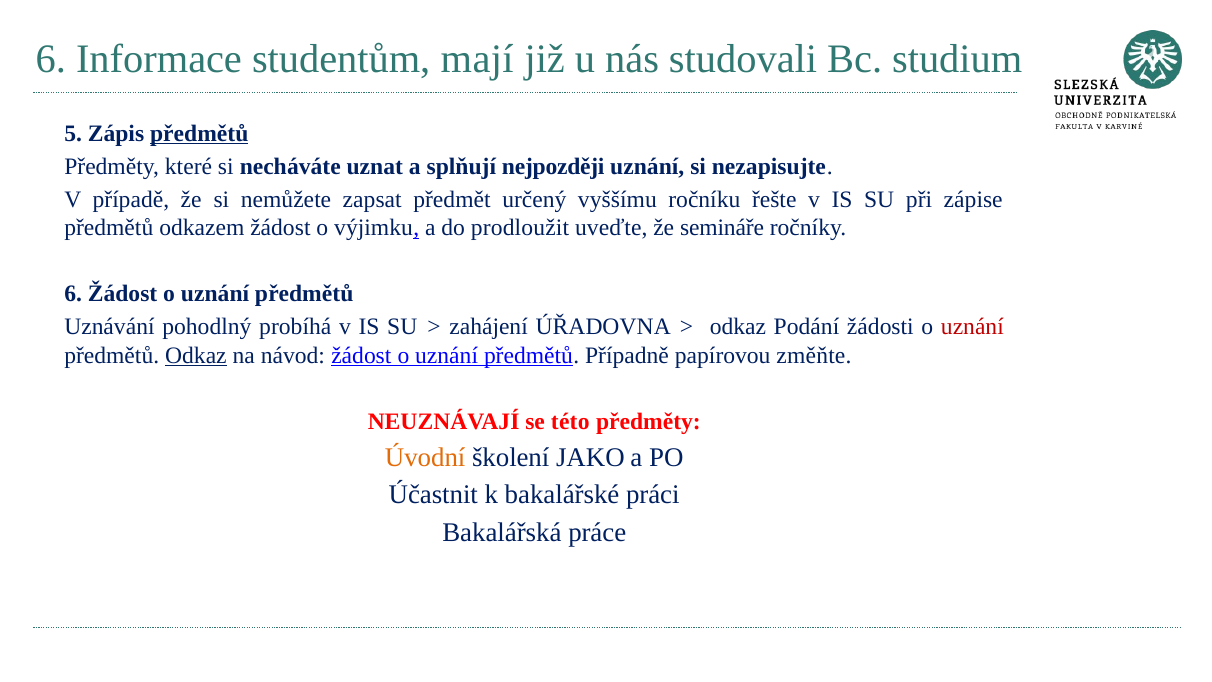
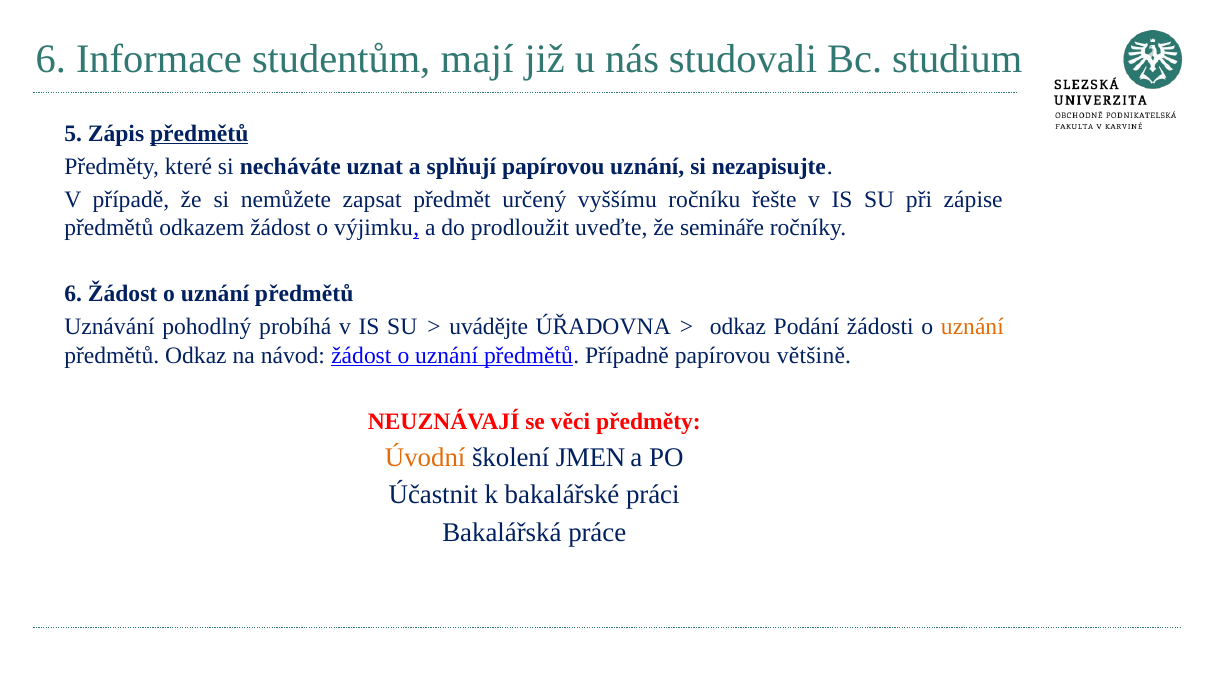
splňují nejpozději: nejpozději -> papírovou
zahájení: zahájení -> uvádějte
uznání at (972, 327) colour: red -> orange
Odkaz at (196, 355) underline: present -> none
změňte: změňte -> většině
této: této -> věci
JAKO: JAKO -> JMEN
